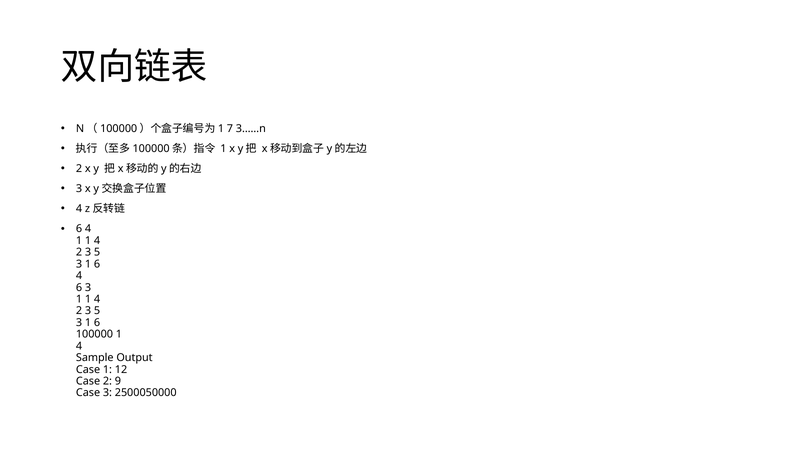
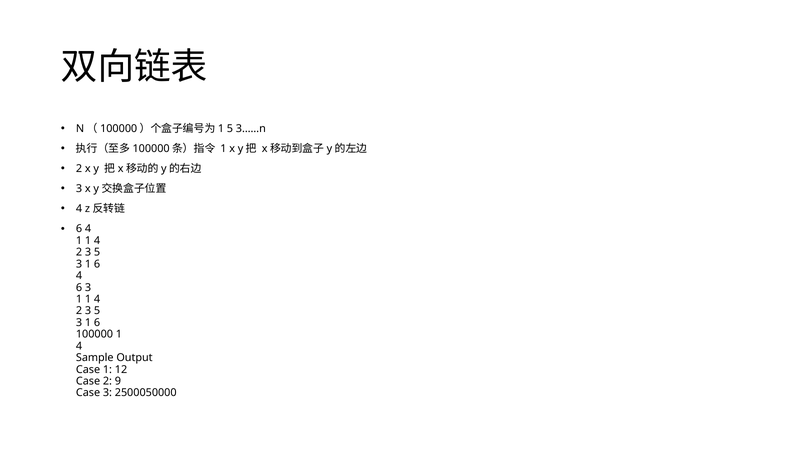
7 at (230, 129): 7 -> 5
